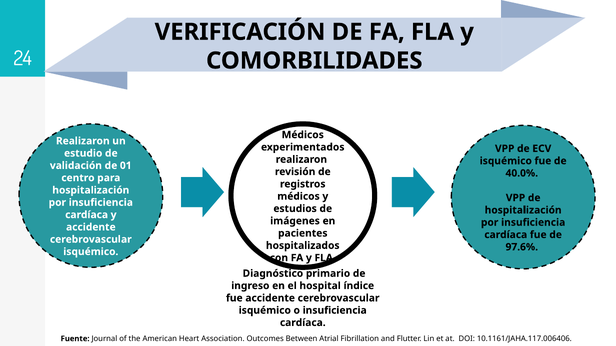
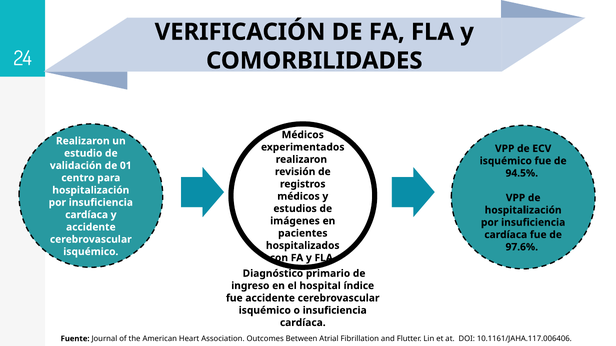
40.0%: 40.0% -> 94.5%
